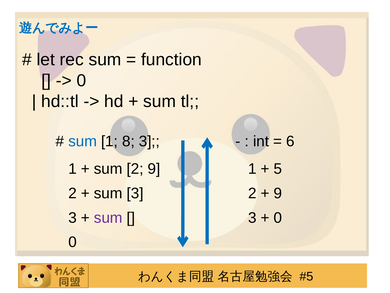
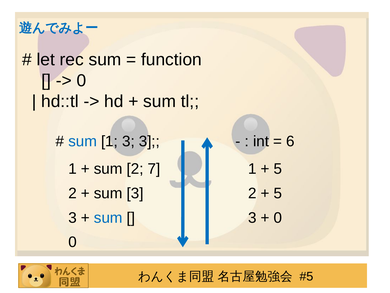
1 8: 8 -> 3
2 9: 9 -> 7
9 at (278, 193): 9 -> 5
sum at (108, 217) colour: purple -> blue
